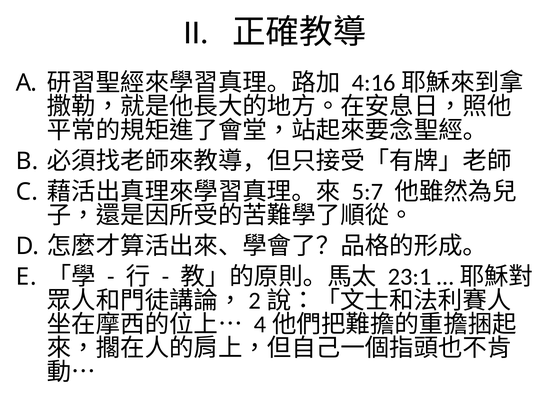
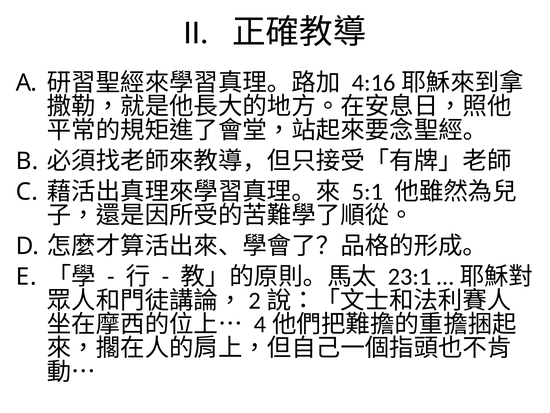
5:7: 5:7 -> 5:1
